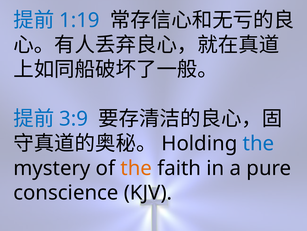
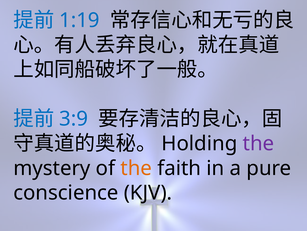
the at (258, 143) colour: blue -> purple
